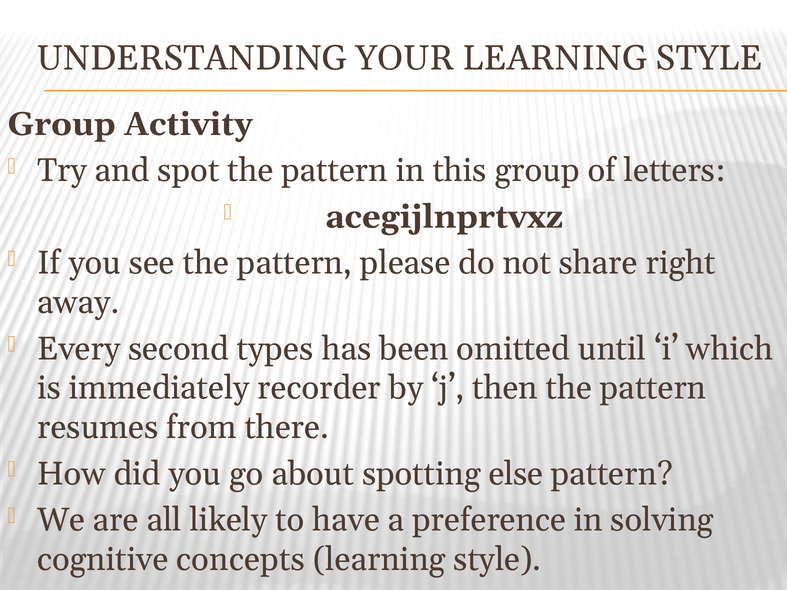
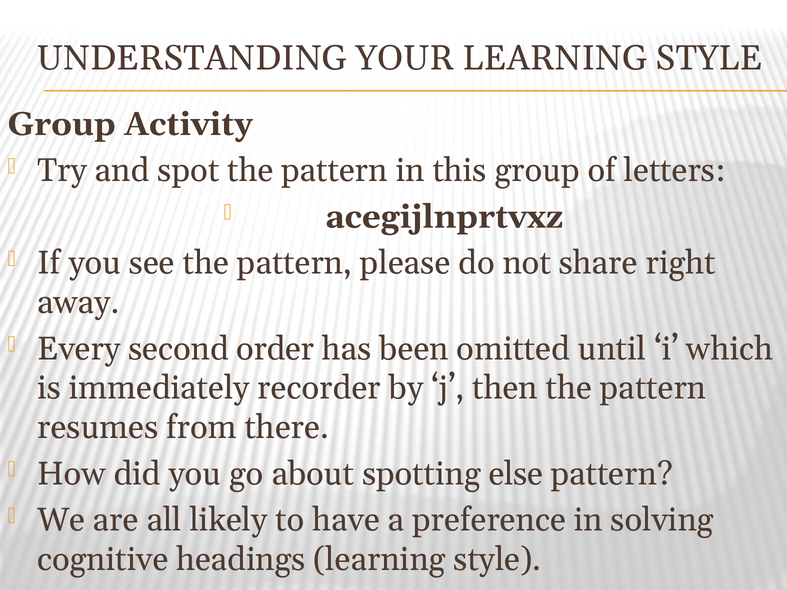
types: types -> order
concepts: concepts -> headings
